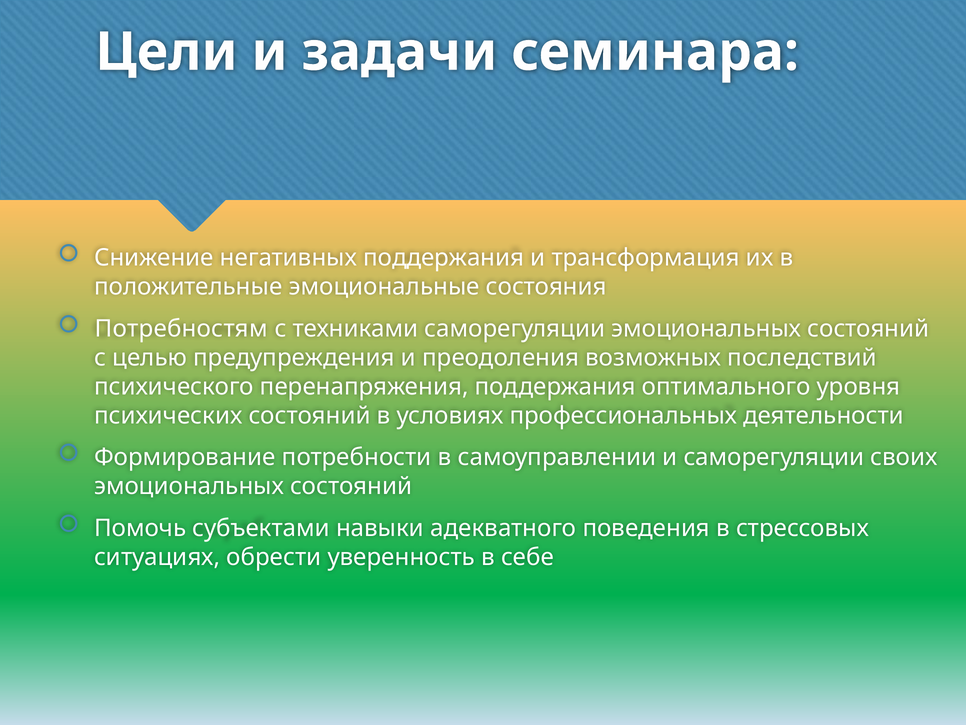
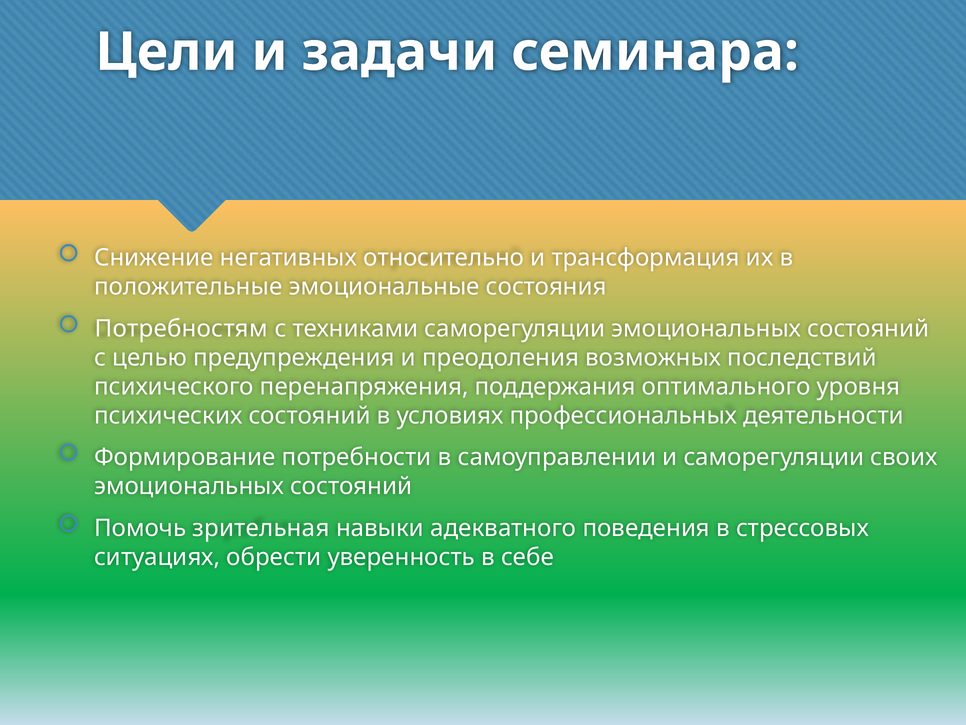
негативных поддержания: поддержания -> относительно
субъектами: субъектами -> зрительная
